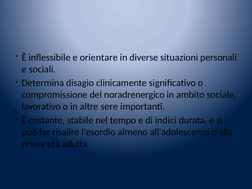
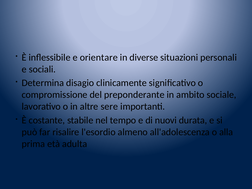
noradrenergico: noradrenergico -> preponderante
indici: indici -> nuovi
